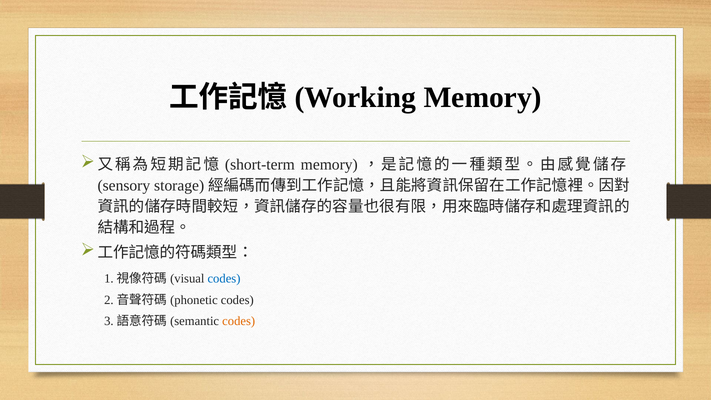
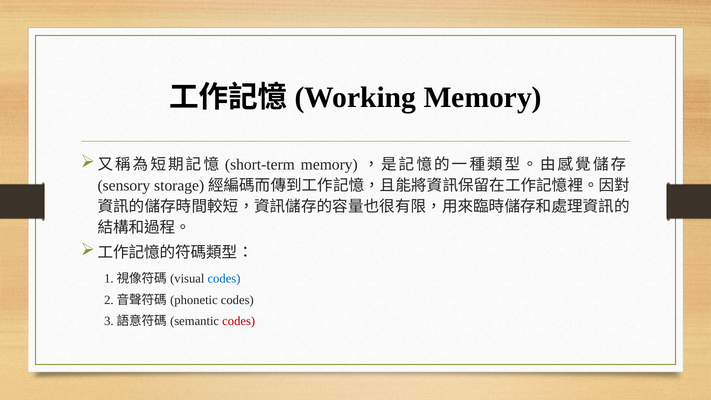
codes at (239, 321) colour: orange -> red
